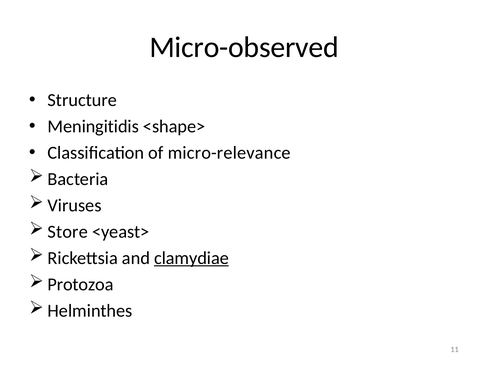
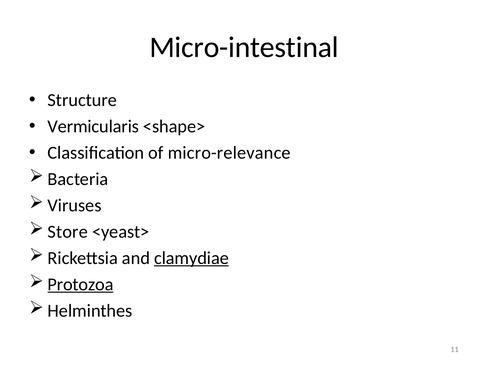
Micro-observed: Micro-observed -> Micro-intestinal
Meningitidis: Meningitidis -> Vermicularis
Protozoa underline: none -> present
